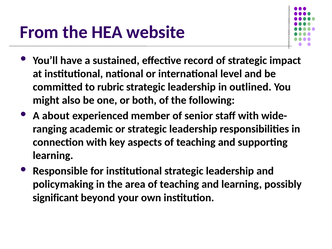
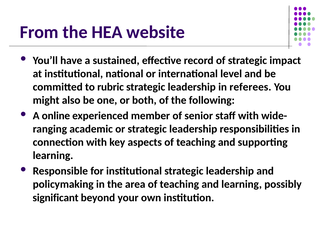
outlined: outlined -> referees
about: about -> online
